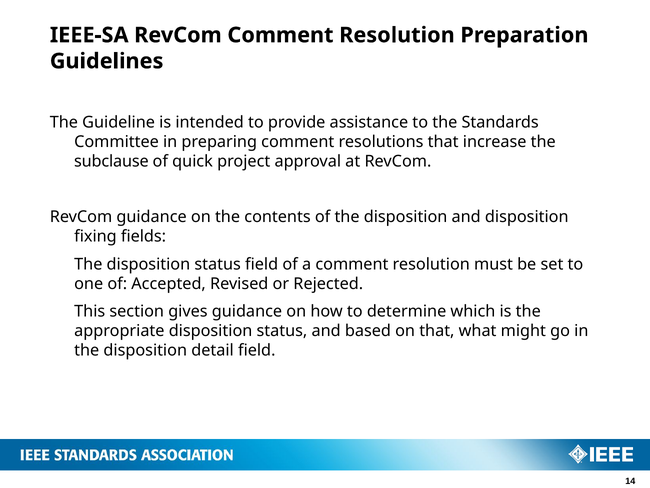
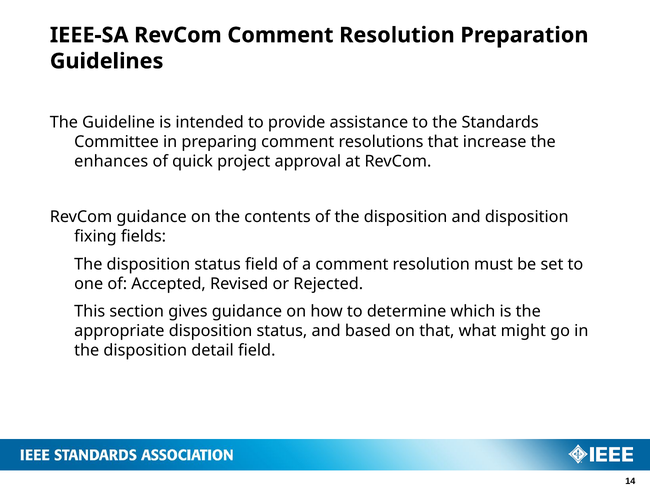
subclause: subclause -> enhances
